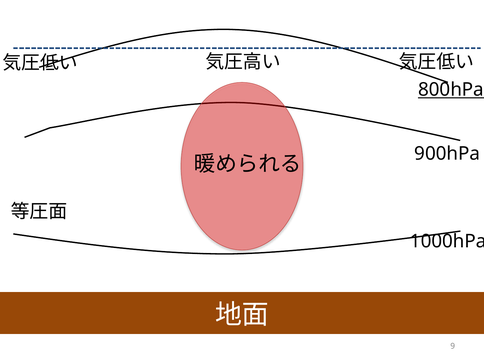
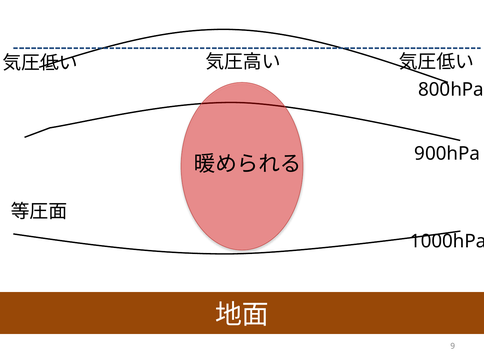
800hPa underline: present -> none
